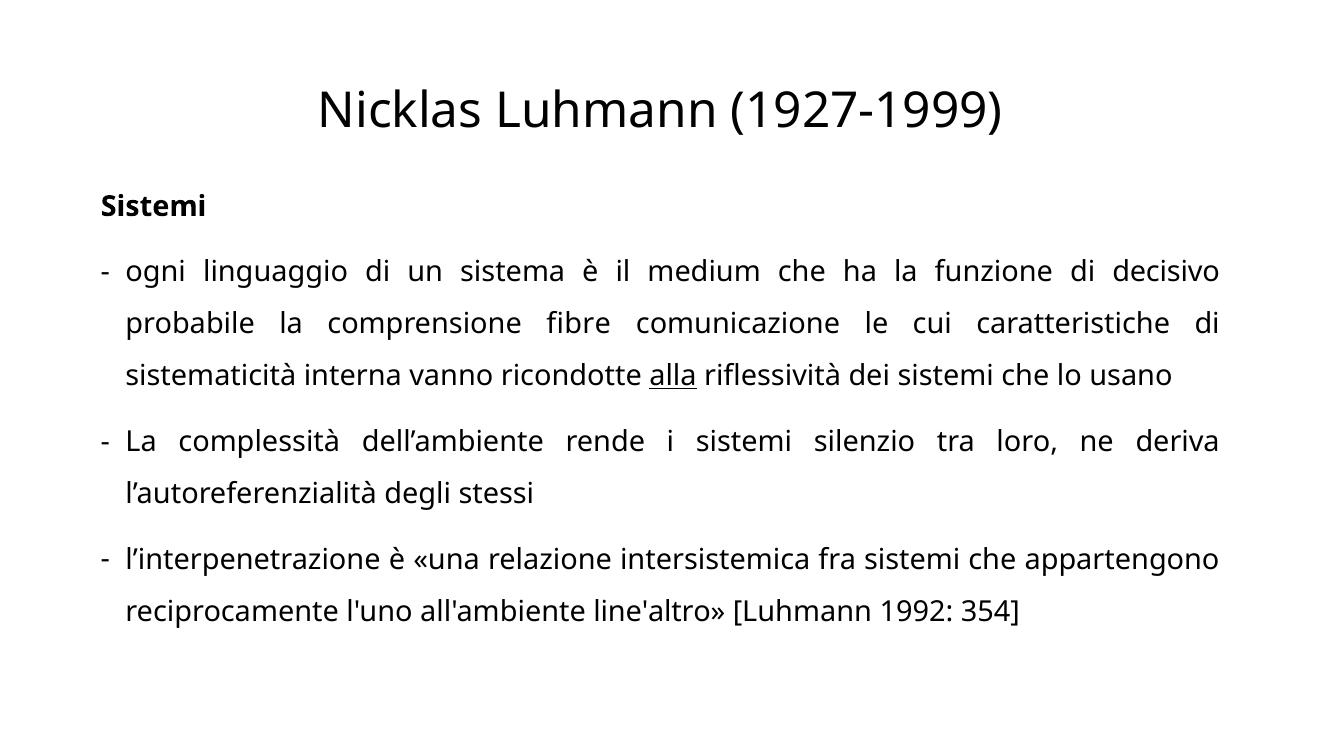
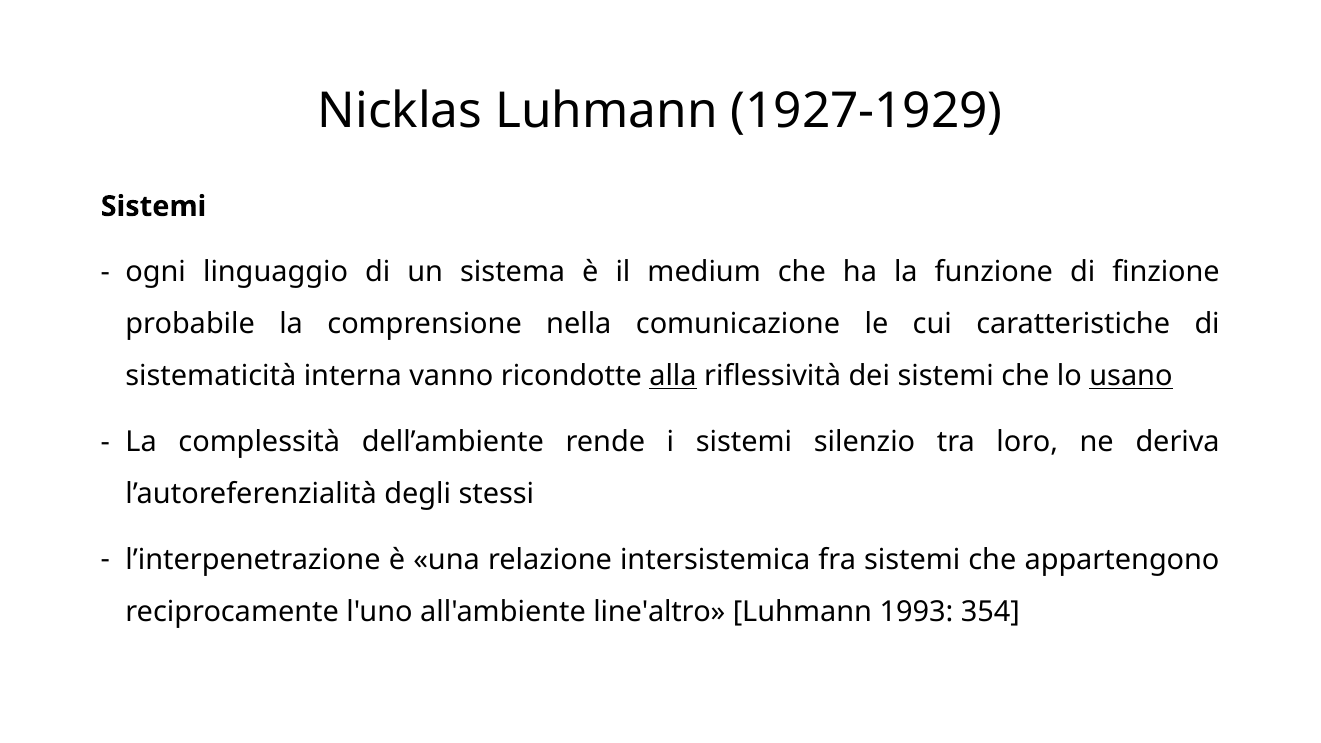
1927-1999: 1927-1999 -> 1927-1929
decisivo: decisivo -> finzione
fibre: fibre -> nella
usano underline: none -> present
1992: 1992 -> 1993
